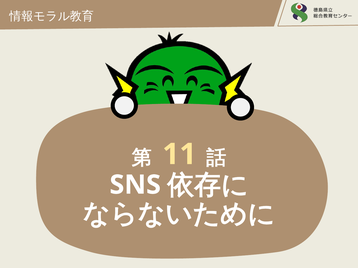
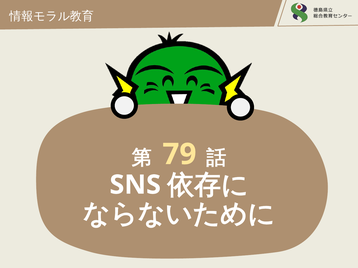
11: 11 -> 79
